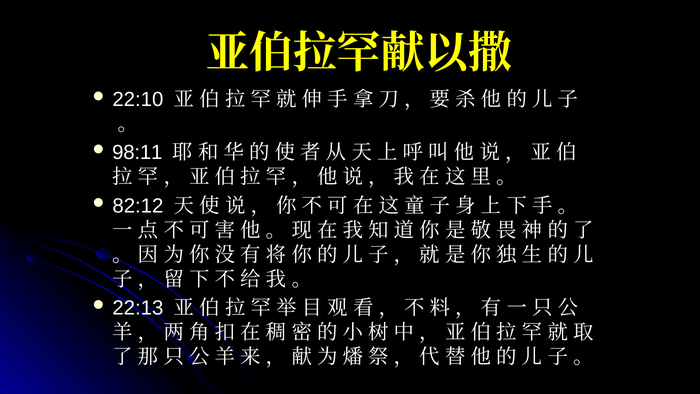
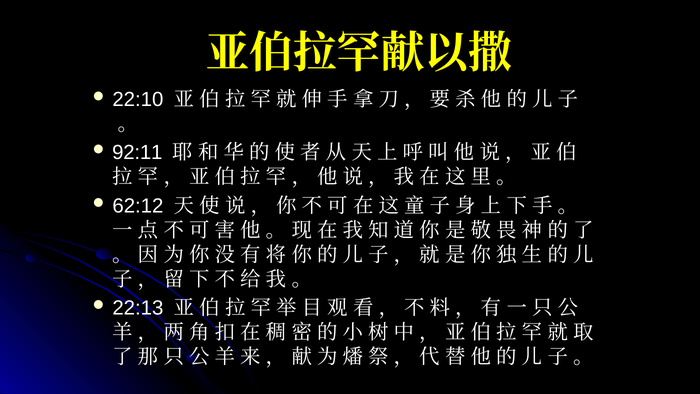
98:11: 98:11 -> 92:11
82:12: 82:12 -> 62:12
